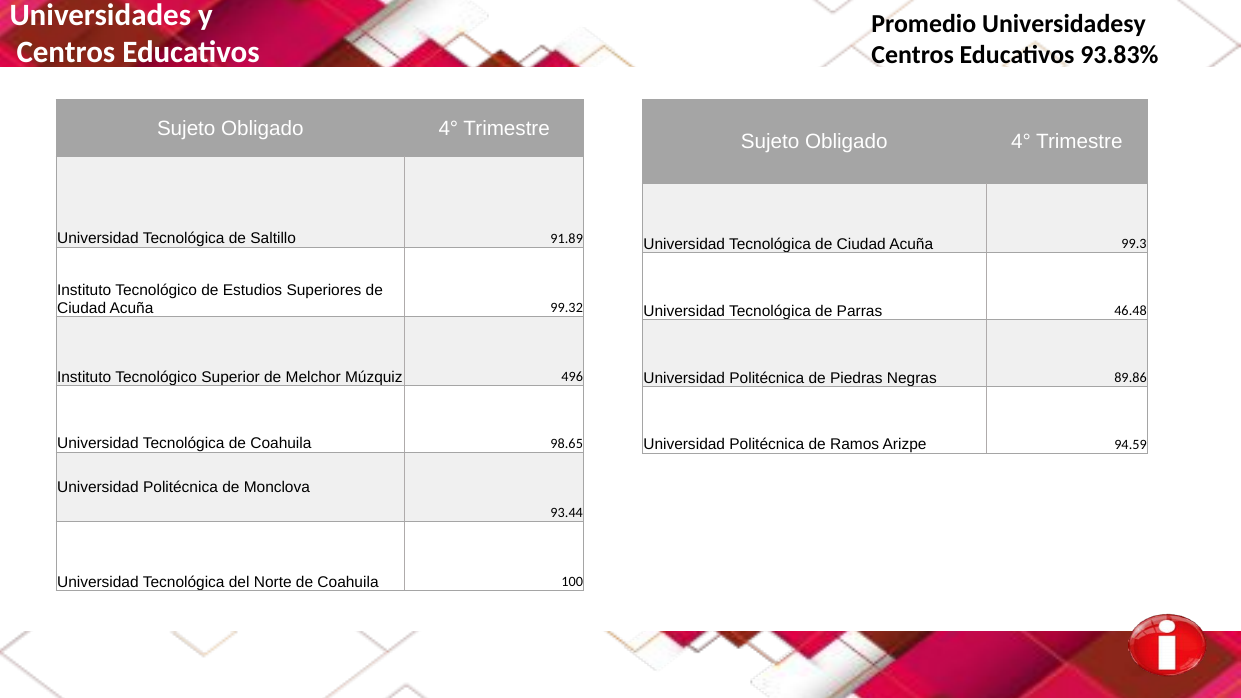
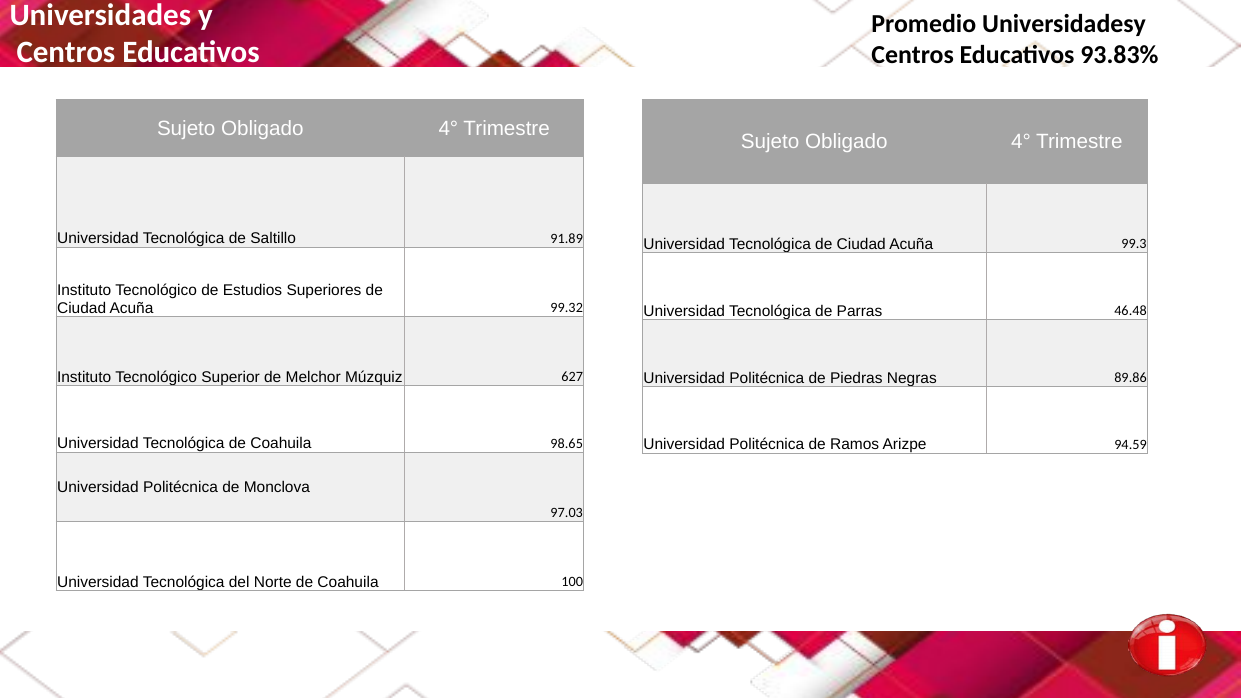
496: 496 -> 627
93.44: 93.44 -> 97.03
